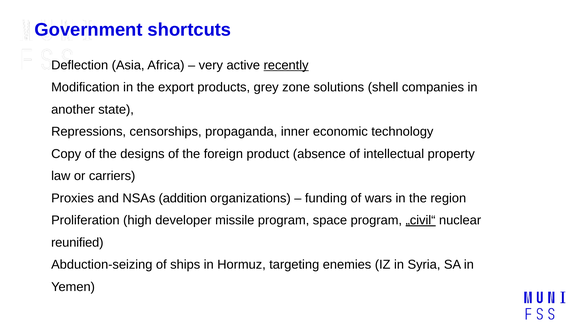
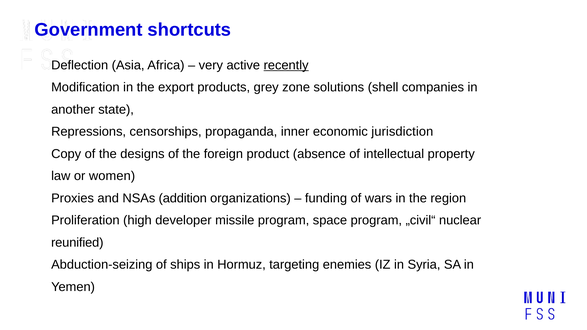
technology: technology -> jurisdiction
carriers: carriers -> women
„civil“ underline: present -> none
